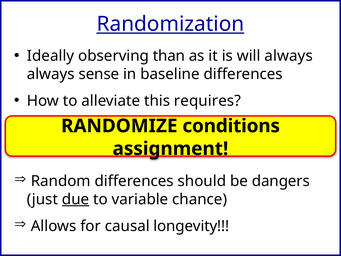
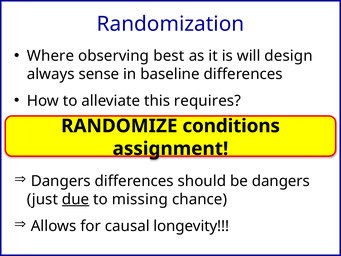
Randomization underline: present -> none
Ideally: Ideally -> Where
than: than -> best
will always: always -> design
Random at (61, 181): Random -> Dangers
variable: variable -> missing
